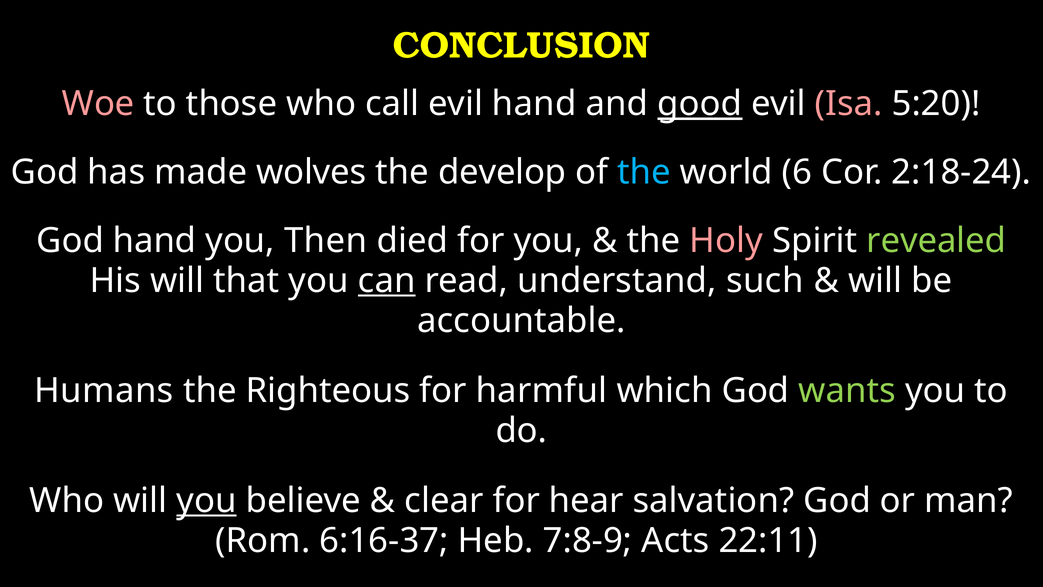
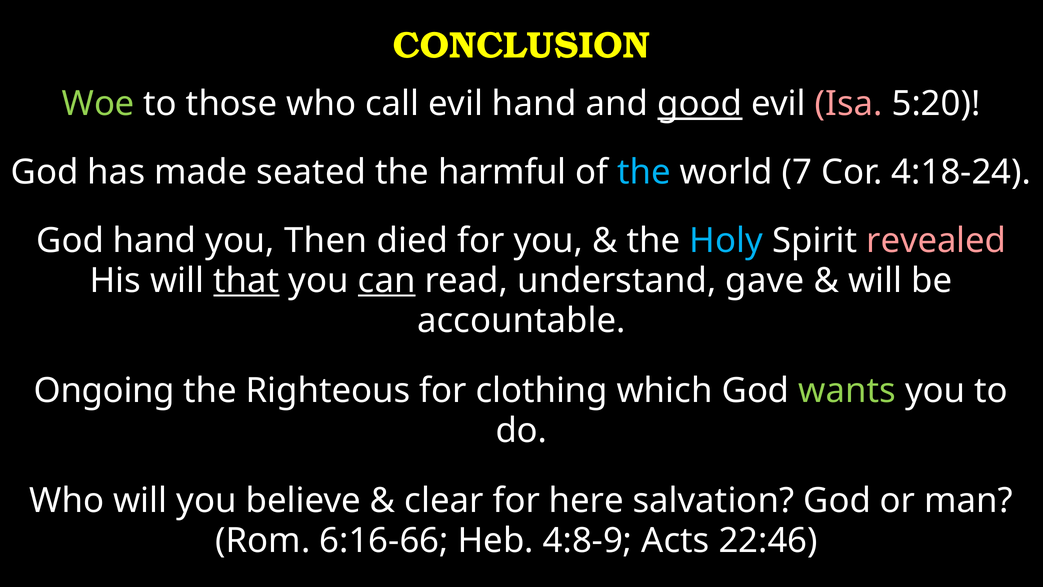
Woe colour: pink -> light green
wolves: wolves -> seated
develop: develop -> harmful
6: 6 -> 7
2:18-24: 2:18-24 -> 4:18-24
Holy colour: pink -> light blue
revealed colour: light green -> pink
that underline: none -> present
such: such -> gave
Humans: Humans -> Ongoing
harmful: harmful -> clothing
you at (206, 500) underline: present -> none
hear: hear -> here
6:16-37: 6:16-37 -> 6:16-66
7:8-9: 7:8-9 -> 4:8-9
22:11: 22:11 -> 22:46
